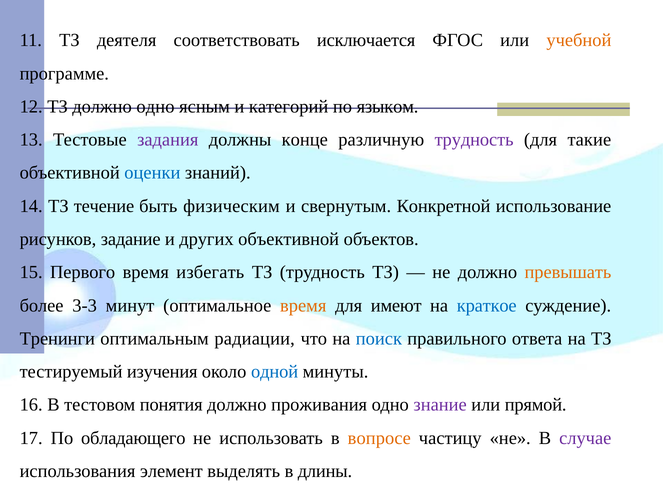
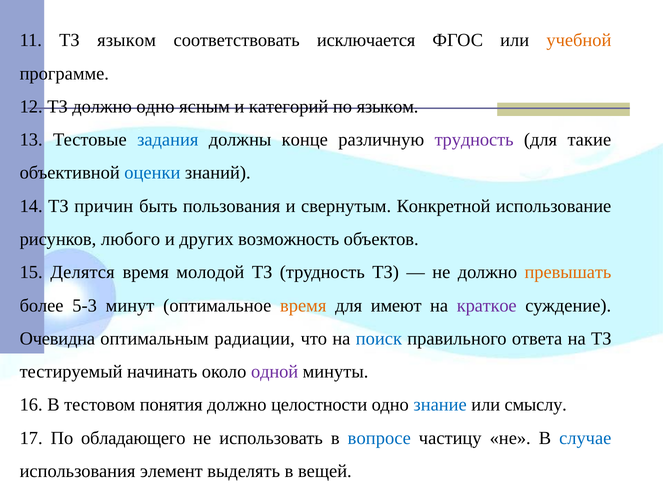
ТЗ деятеля: деятеля -> языком
задания colour: purple -> blue
течение: течение -> причин
физическим: физическим -> пользования
задание: задание -> любого
других объективной: объективной -> возможность
Первого: Первого -> Делятся
избегать: избегать -> молодой
3-3: 3-3 -> 5-3
краткое colour: blue -> purple
Тренинги: Тренинги -> Очевидна
изучения: изучения -> начинать
одной colour: blue -> purple
проживания: проживания -> целостности
знание colour: purple -> blue
прямой: прямой -> смыслу
вопросе colour: orange -> blue
случае colour: purple -> blue
длины: длины -> вещей
